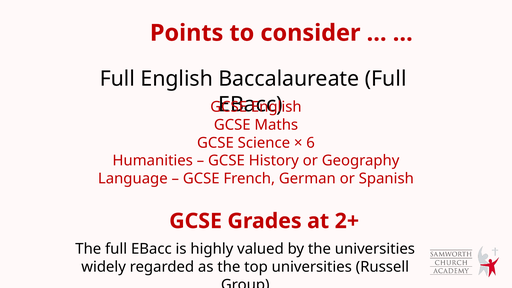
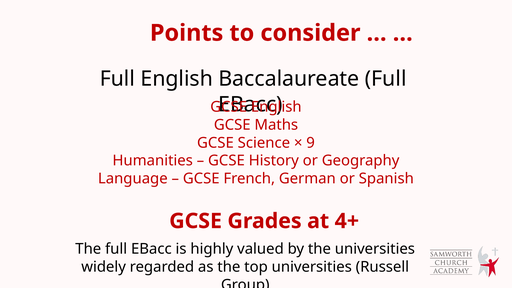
6: 6 -> 9
2+: 2+ -> 4+
